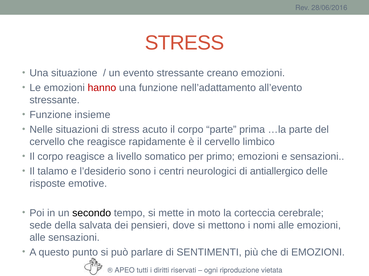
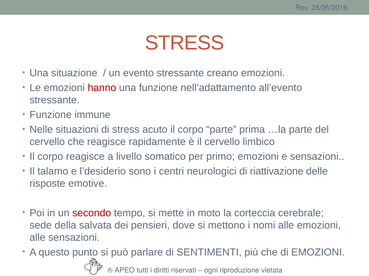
insieme: insieme -> immune
antiallergico: antiallergico -> riattivazione
secondo colour: black -> red
